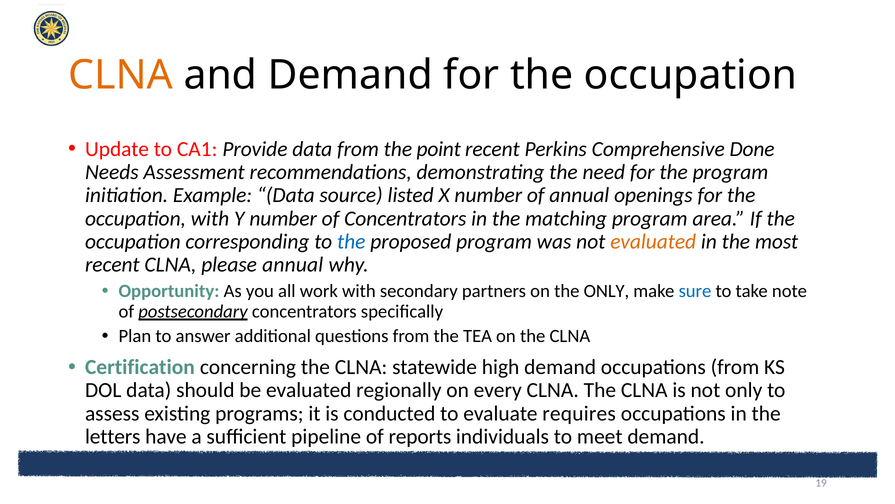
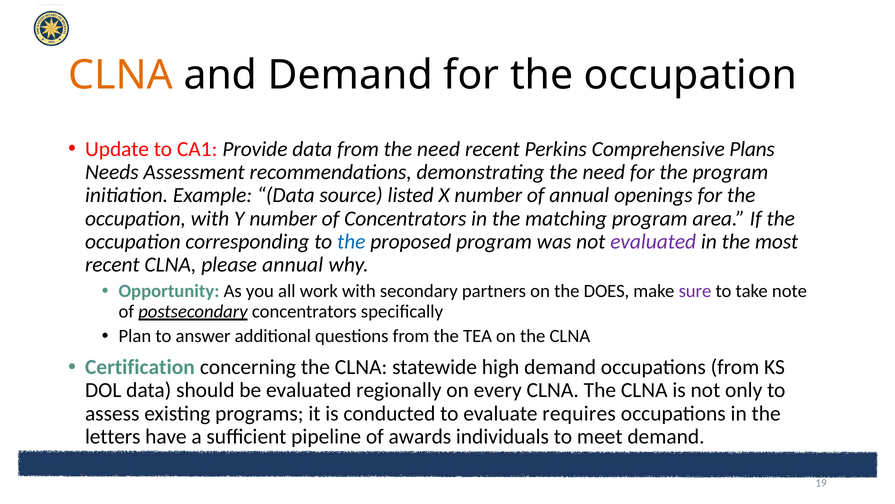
from the point: point -> need
Done: Done -> Plans
evaluated at (653, 241) colour: orange -> purple
the ONLY: ONLY -> DOES
sure colour: blue -> purple
reports: reports -> awards
